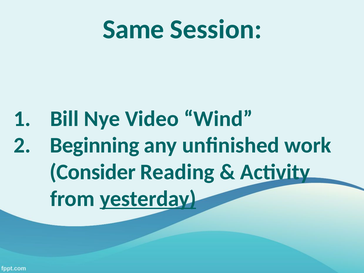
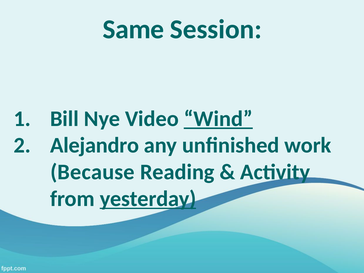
Wind underline: none -> present
Beginning: Beginning -> Alejandro
Consider: Consider -> Because
